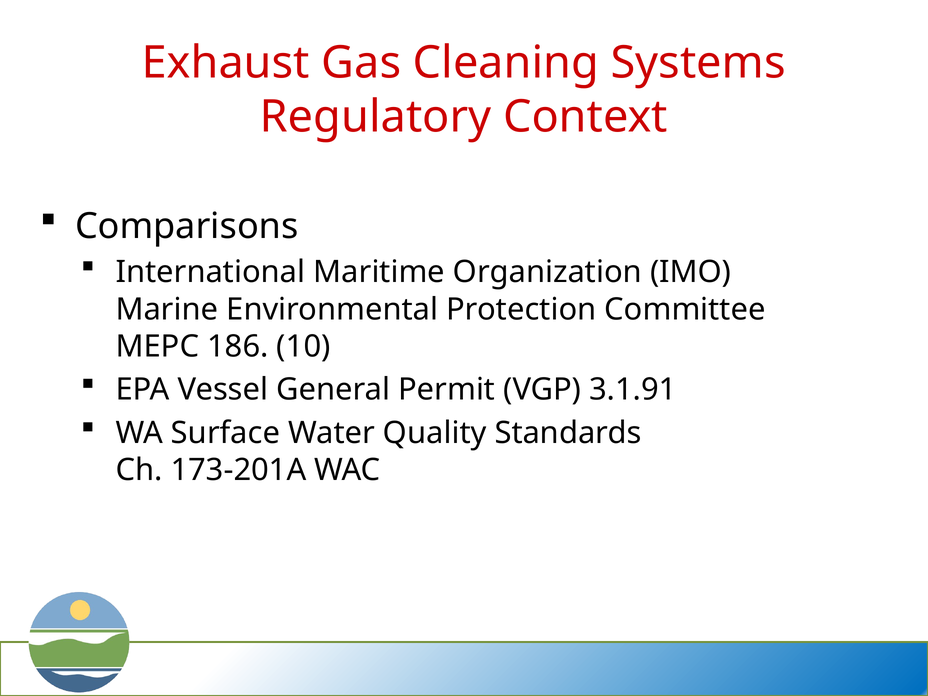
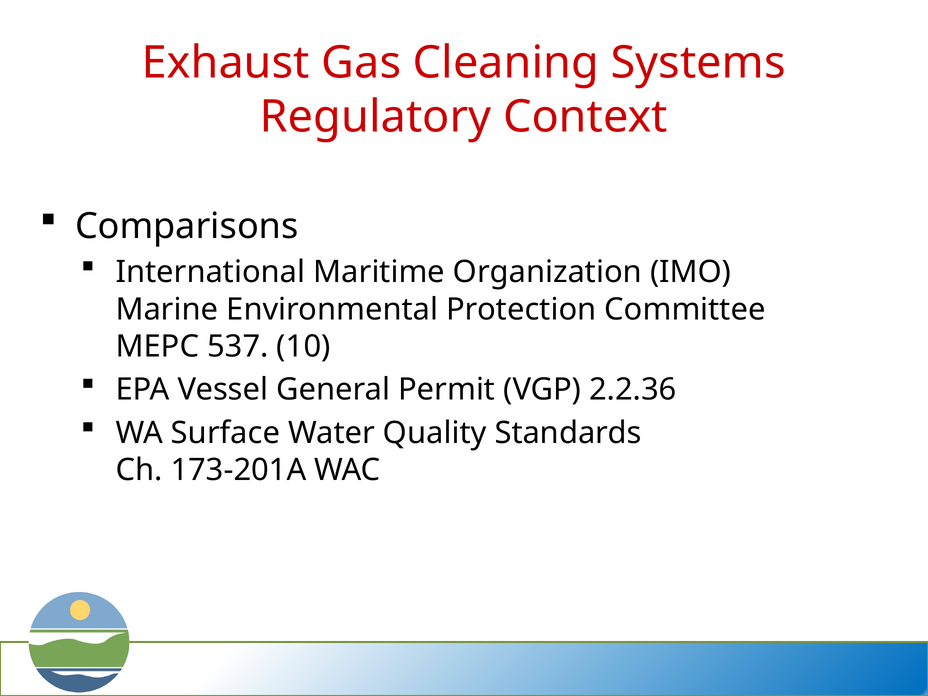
186: 186 -> 537
3.1.91: 3.1.91 -> 2.2.36
